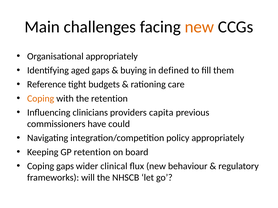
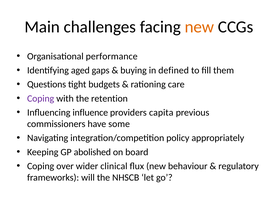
Organisational appropriately: appropriately -> performance
Reference: Reference -> Questions
Coping at (41, 99) colour: orange -> purple
clinicians: clinicians -> influence
could: could -> some
GP retention: retention -> abolished
Coping gaps: gaps -> over
